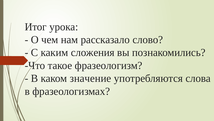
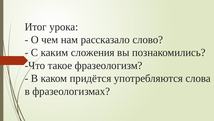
значение: значение -> придётся
